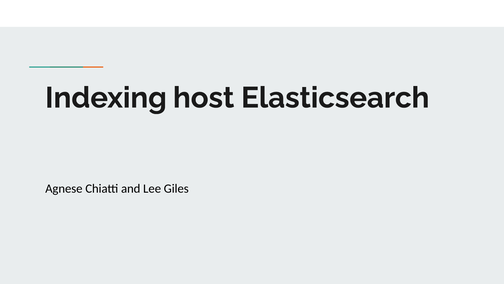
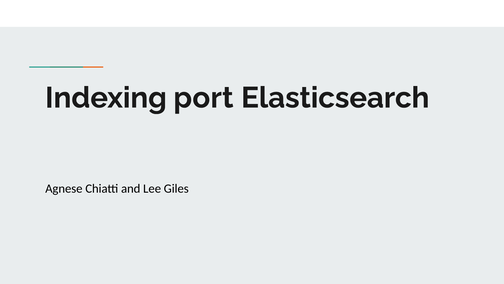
host: host -> port
